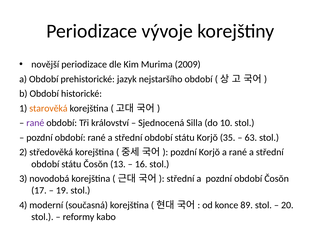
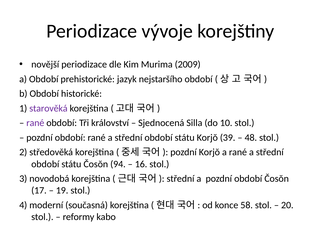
starověká colour: orange -> purple
35: 35 -> 39
63: 63 -> 48
13: 13 -> 94
89: 89 -> 58
